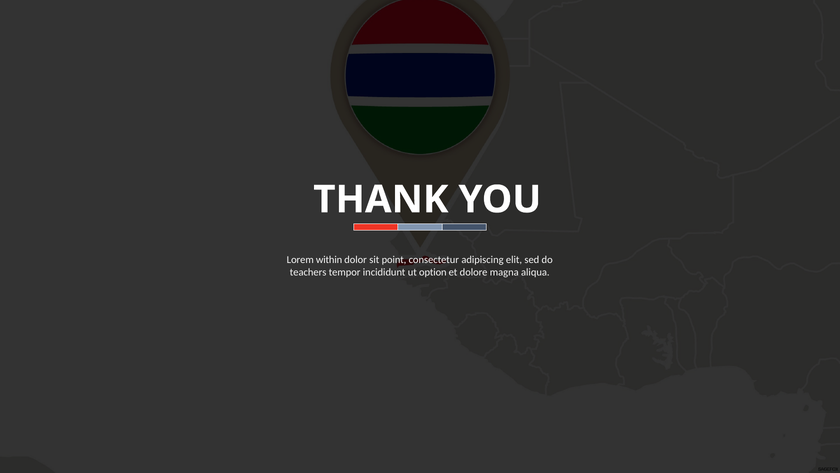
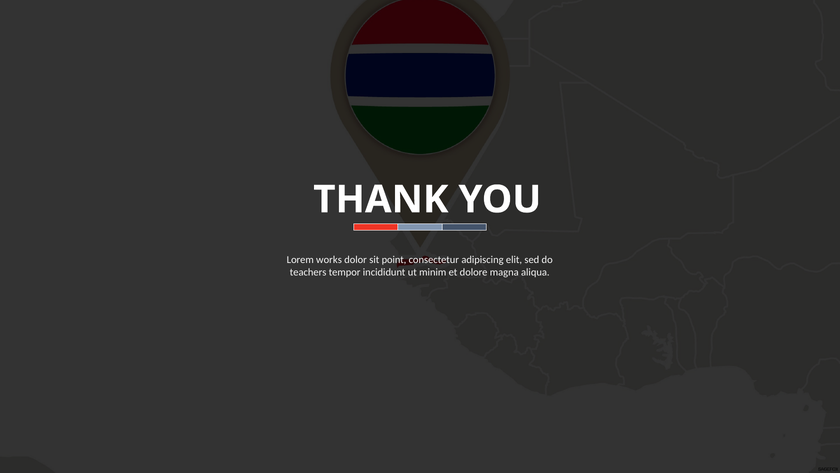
within: within -> works
option: option -> minim
